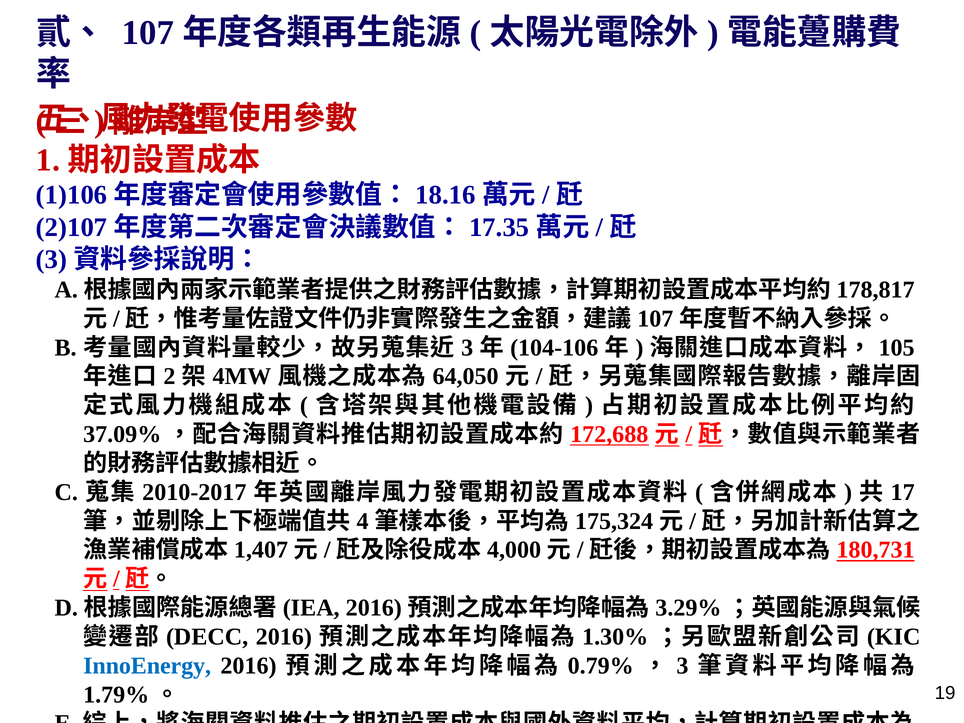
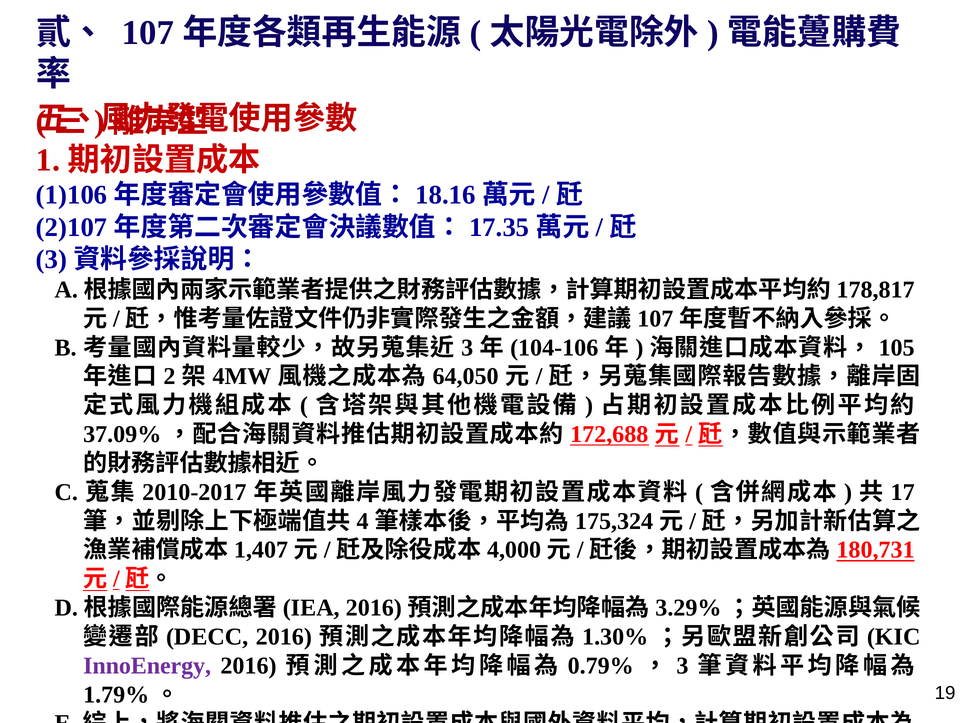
InnoEnergy colour: blue -> purple
